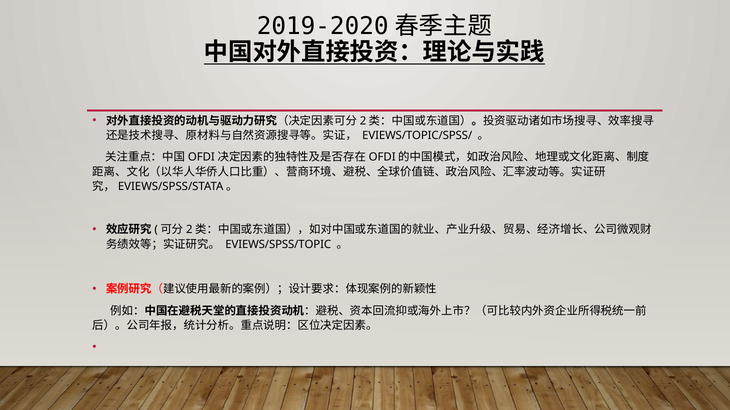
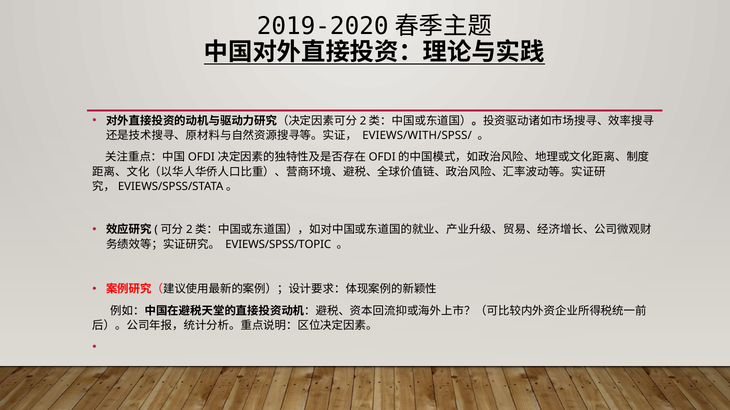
EVIEWS/TOPIC/SPSS/: EVIEWS/TOPIC/SPSS/ -> EVIEWS/WITH/SPSS/
